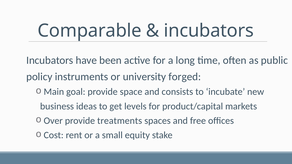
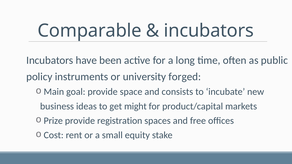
levels: levels -> might
Over: Over -> Prize
treatments: treatments -> registration
